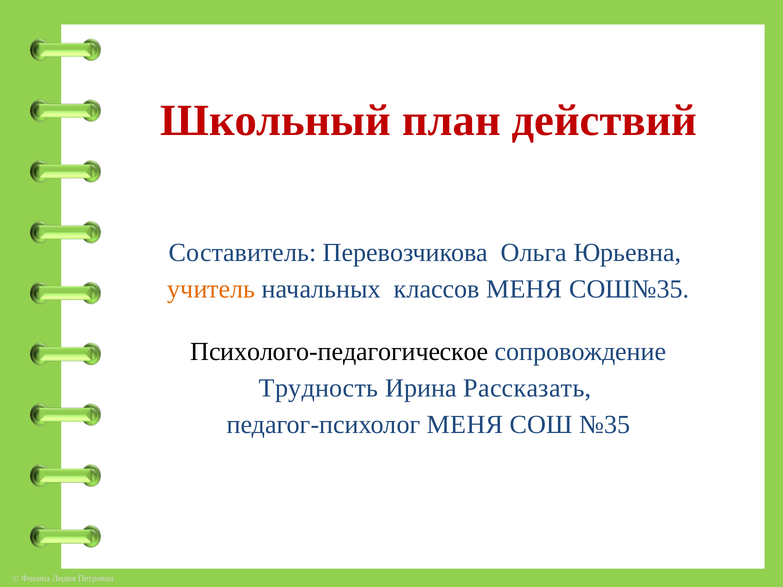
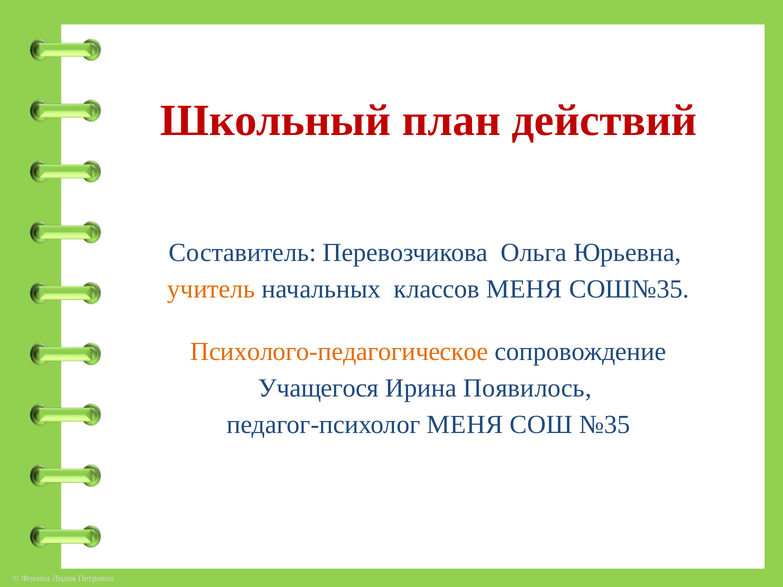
Психолого-педагогическое colour: black -> orange
Трудность: Трудность -> Учащегося
Рассказать: Рассказать -> Появилось
